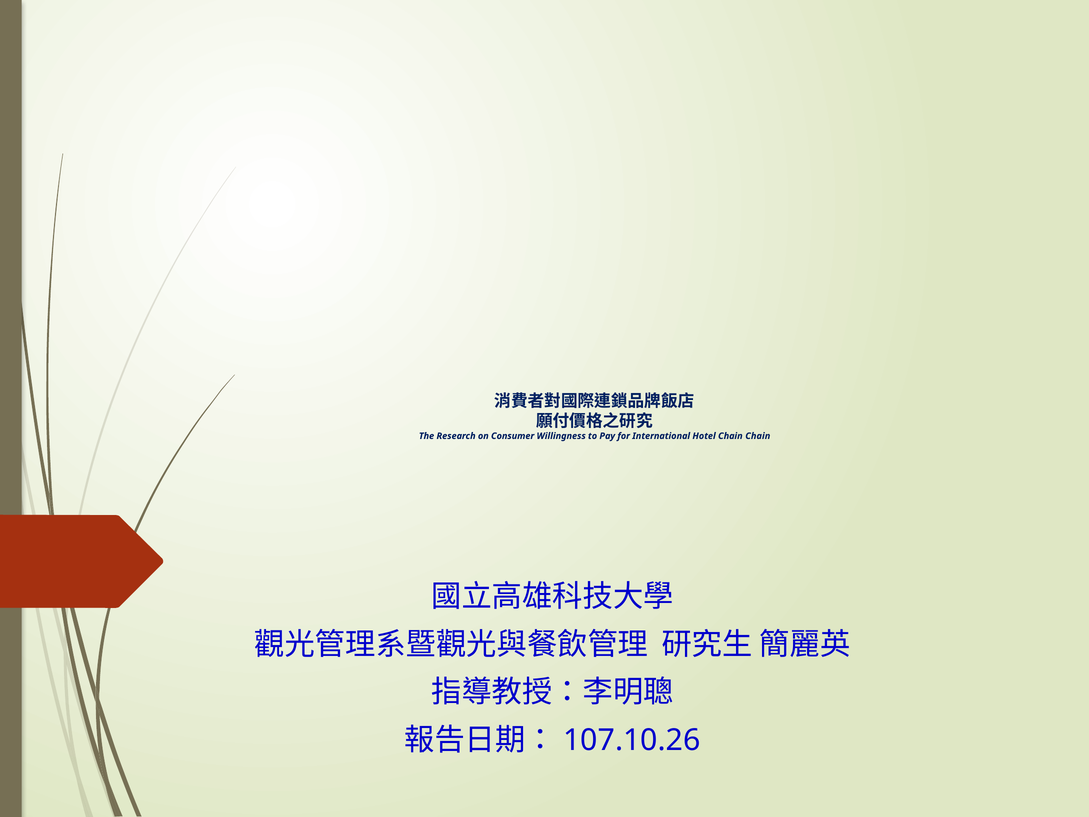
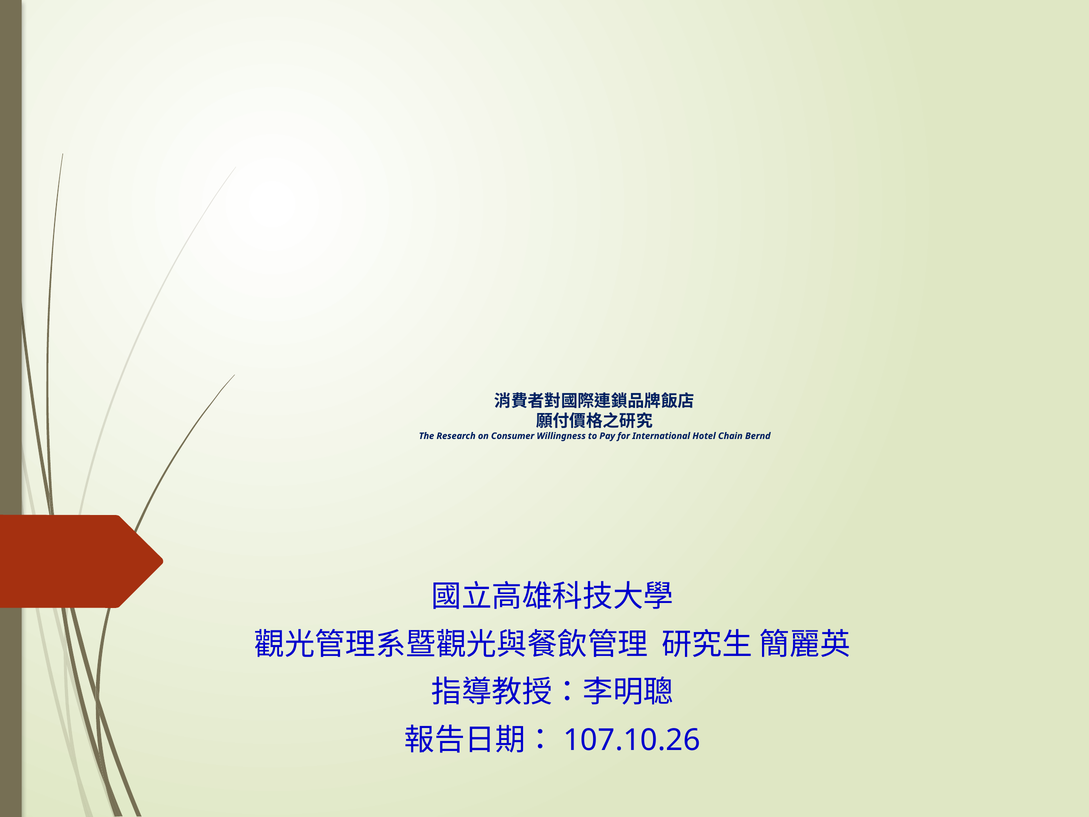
Chain Chain: Chain -> Bernd
